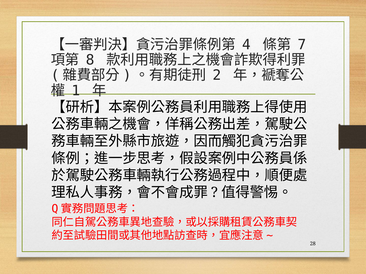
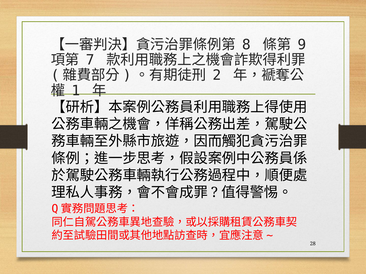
4: 4 -> 8
7: 7 -> 9
8: 8 -> 7
